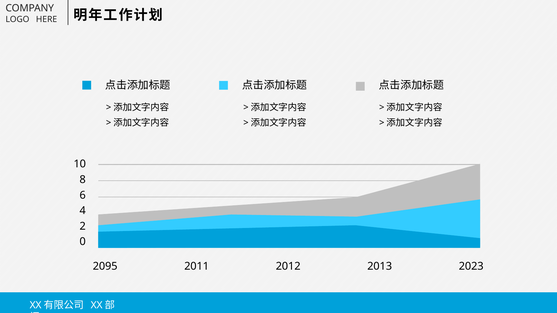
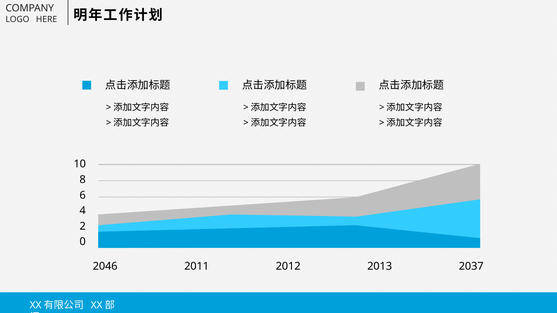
2095: 2095 -> 2046
2023: 2023 -> 2037
